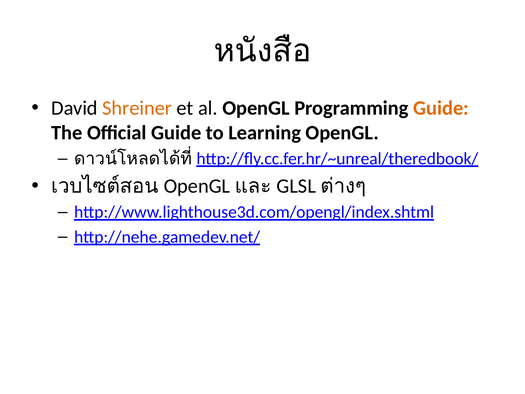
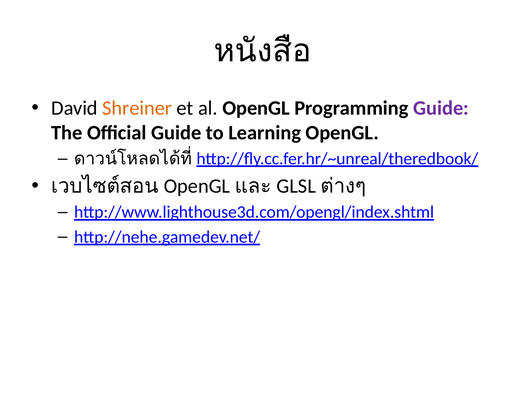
Guide at (441, 108) colour: orange -> purple
